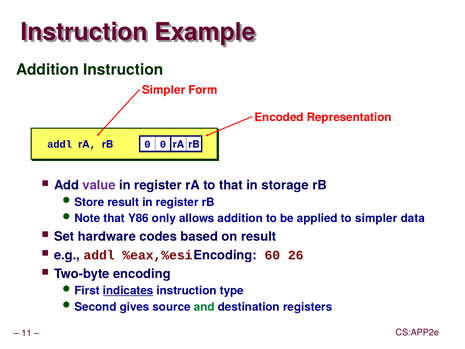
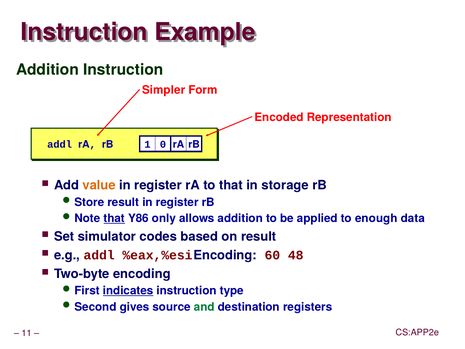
rB 0: 0 -> 1
value colour: purple -> orange
that at (114, 218) underline: none -> present
to simpler: simpler -> enough
hardware: hardware -> simulator
26: 26 -> 48
